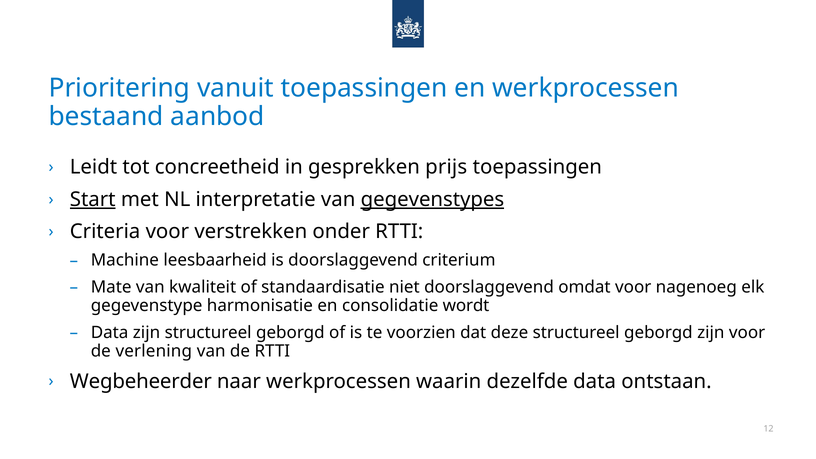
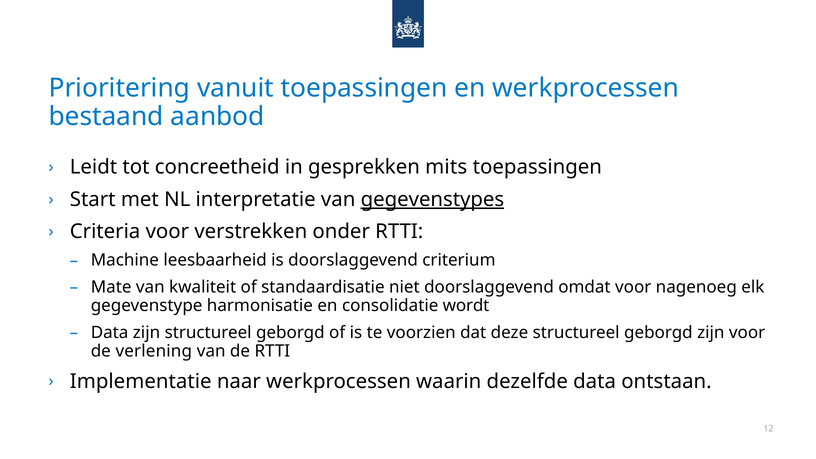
prijs: prijs -> mits
Start underline: present -> none
Wegbeheerder: Wegbeheerder -> Implementatie
